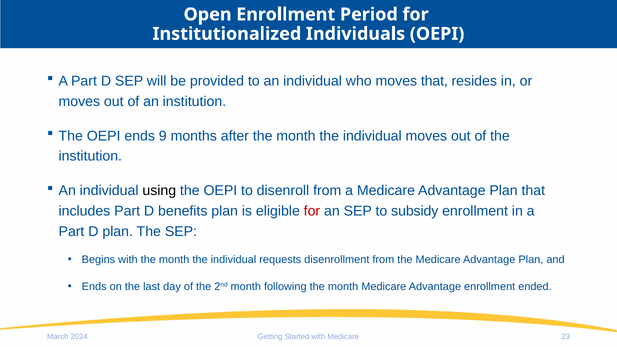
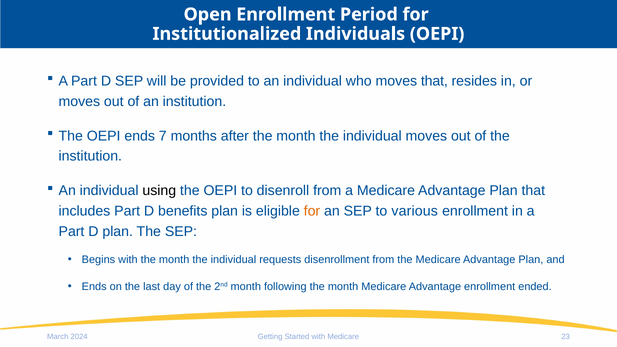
9: 9 -> 7
for at (312, 211) colour: red -> orange
subsidy: subsidy -> various
